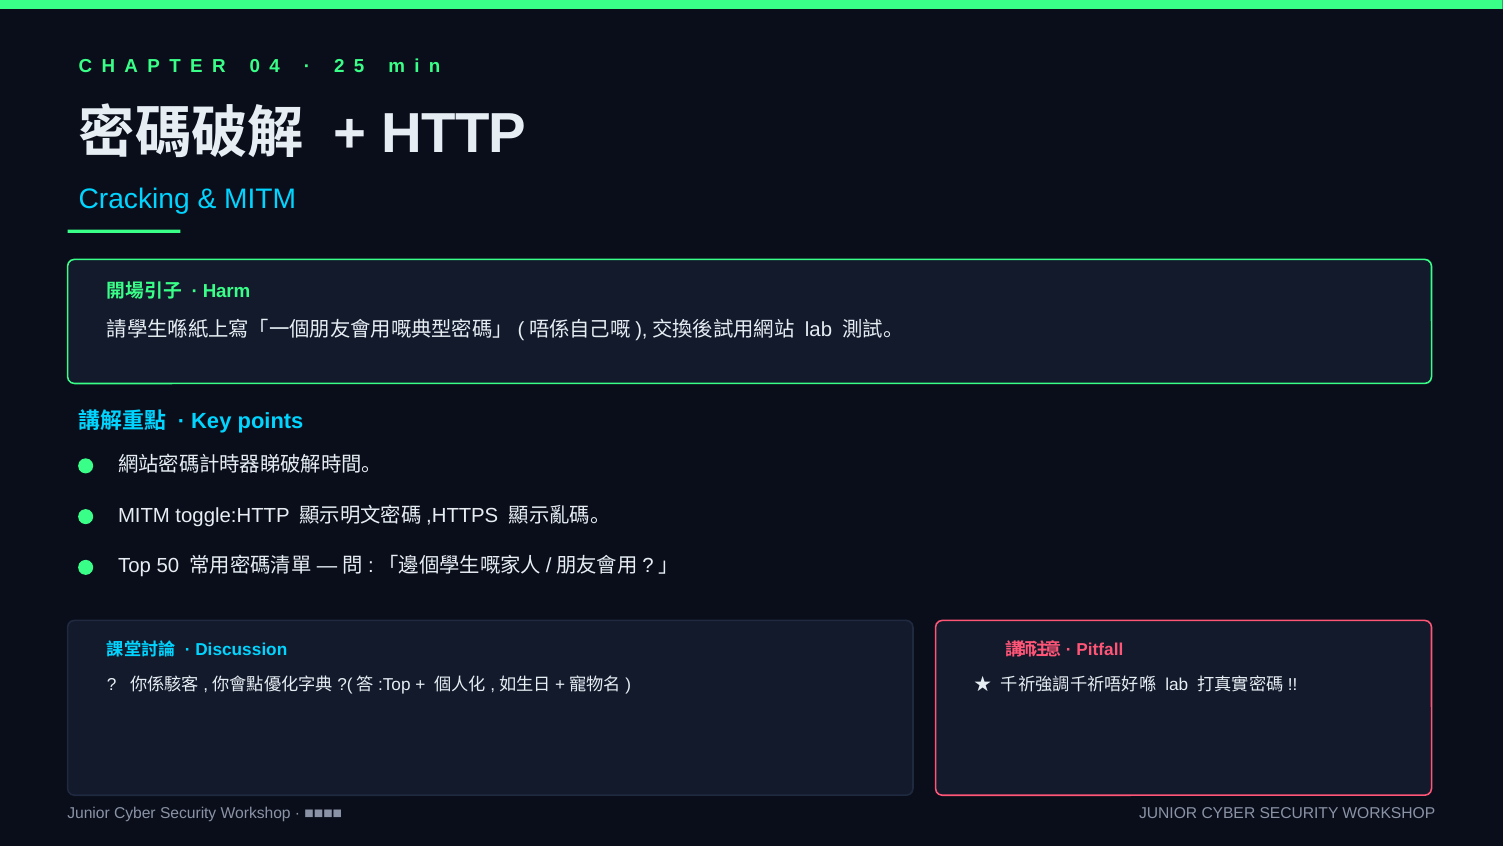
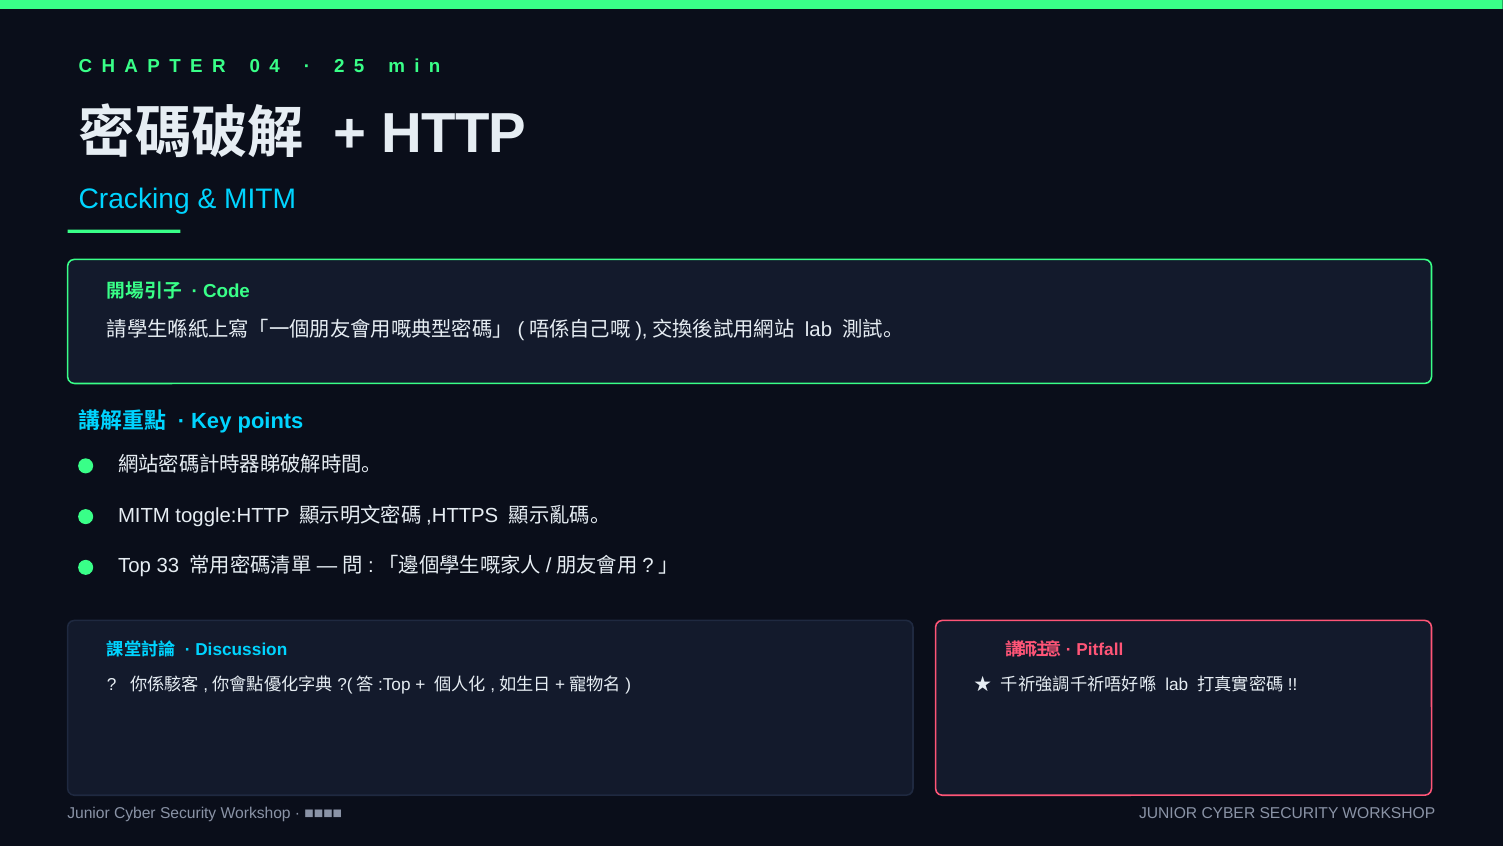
Harm: Harm -> Code
50: 50 -> 33
